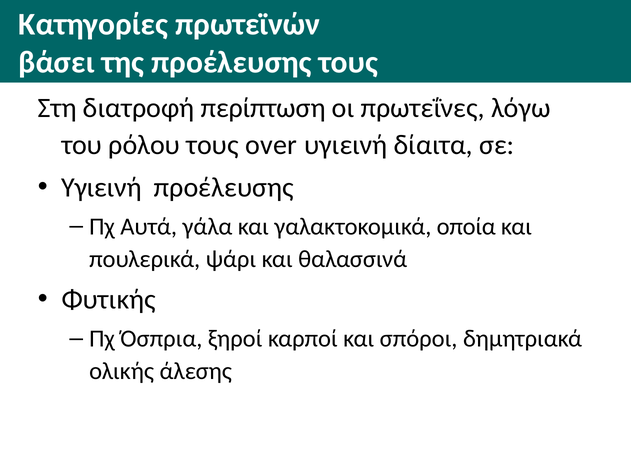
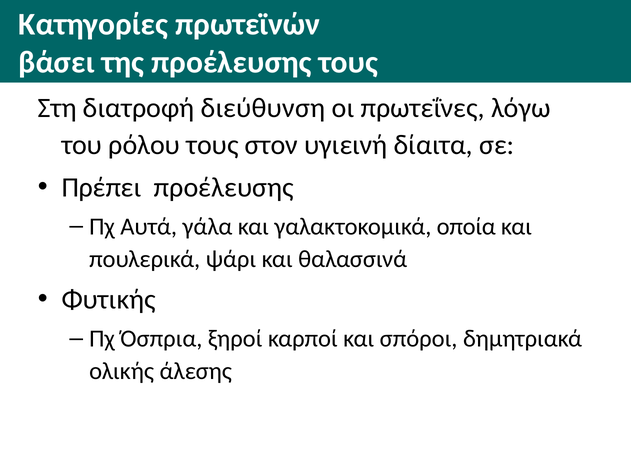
περίπτωση: περίπτωση -> διεύθυνση
over: over -> στον
Υγιεινή at (101, 188): Υγιεινή -> Πρέπει
